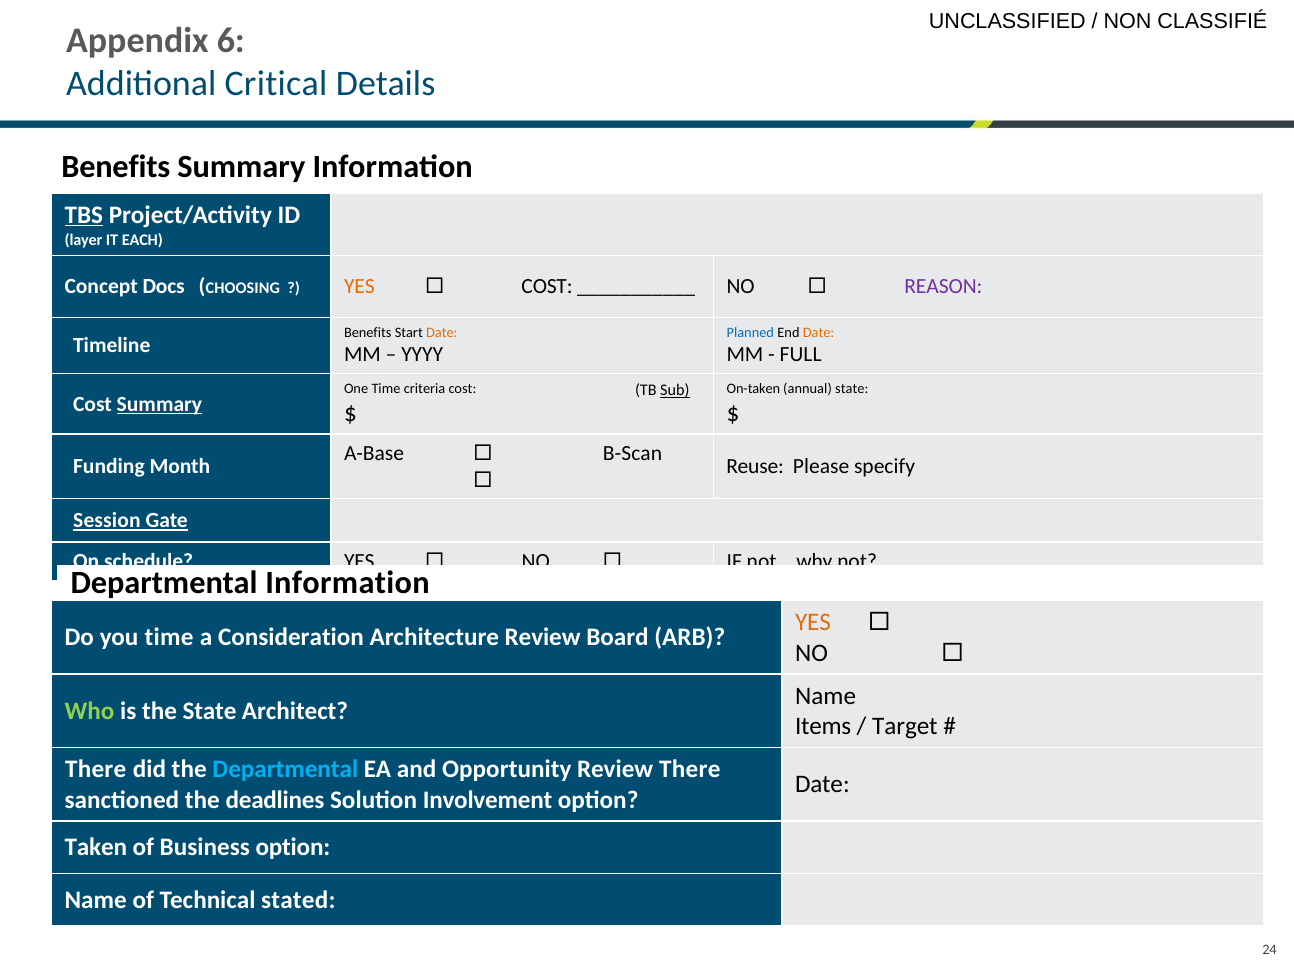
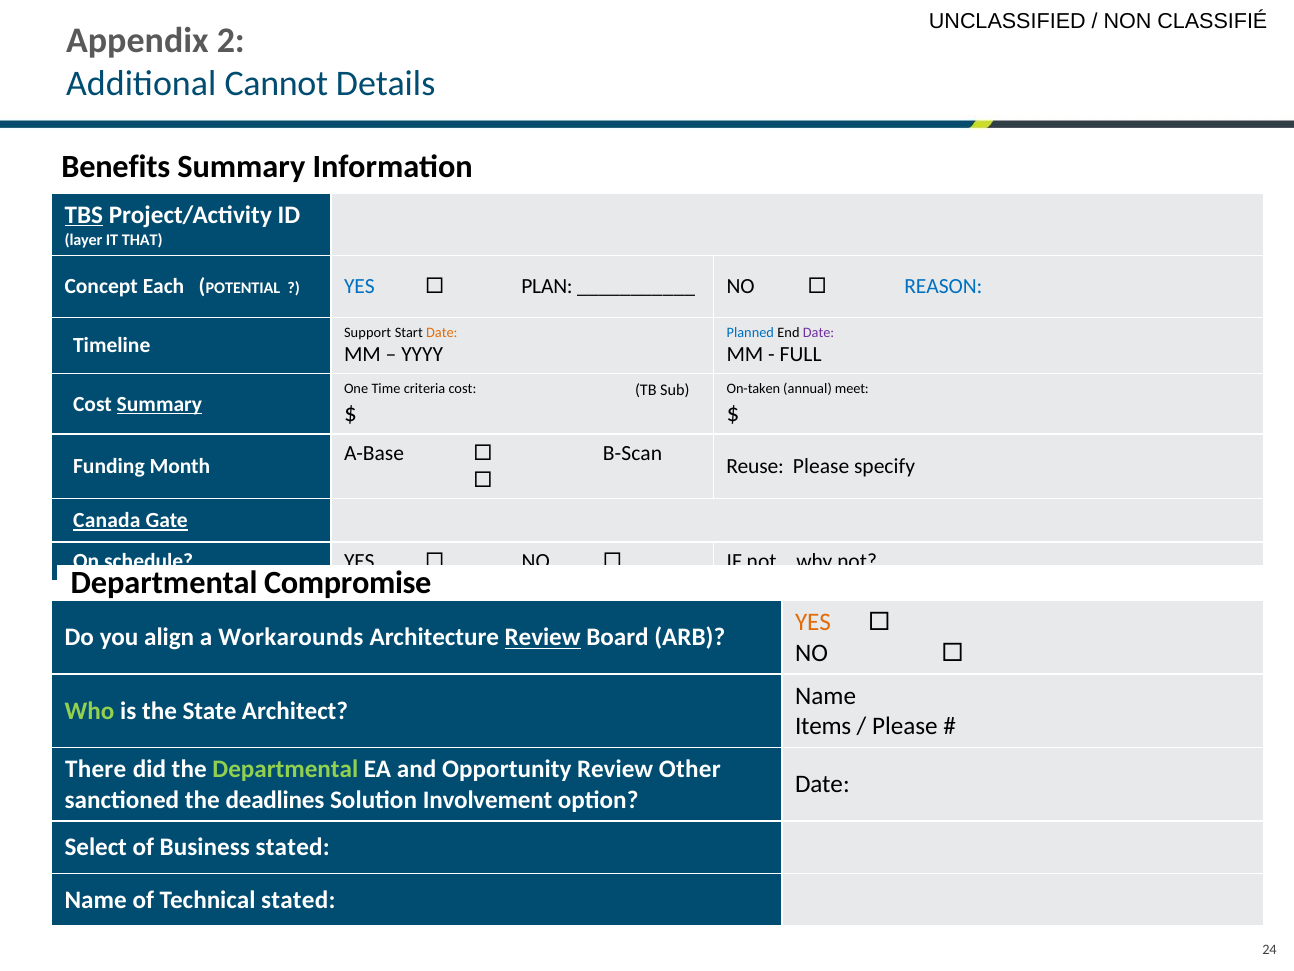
6: 6 -> 2
Critical: Critical -> Cannot
EACH: EACH -> THAT
Docs: Docs -> Each
CHOOSING: CHOOSING -> POTENTIAL
YES at (359, 286) colour: orange -> blue
COST at (547, 286): COST -> PLAN
REASON colour: purple -> blue
Benefits at (368, 333): Benefits -> Support
Date at (819, 333) colour: orange -> purple
annual state: state -> meet
Sub underline: present -> none
Session: Session -> Canada
Departmental Information: Information -> Compromise
you time: time -> align
Consideration: Consideration -> Workarounds
Review at (543, 637) underline: none -> present
Target at (905, 726): Target -> Please
Departmental at (285, 769) colour: light blue -> light green
Review There: There -> Other
Taken: Taken -> Select
Business option: option -> stated
